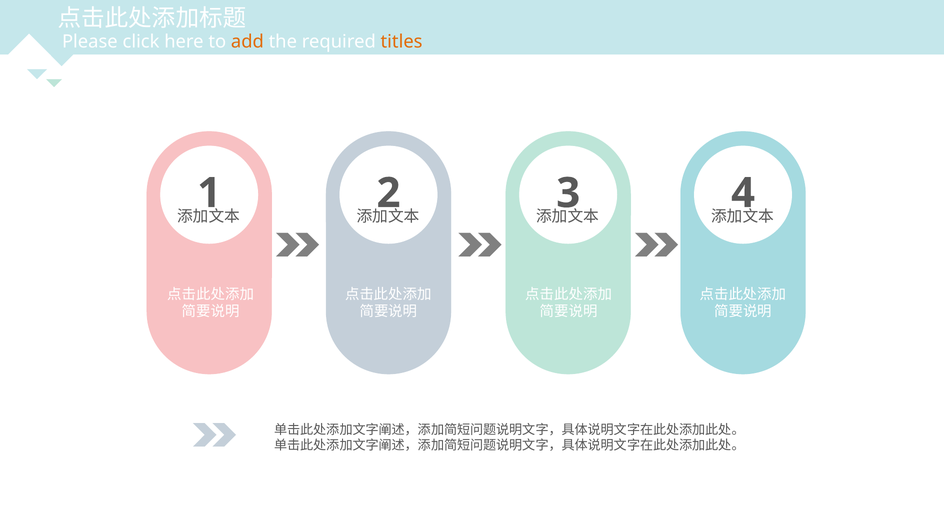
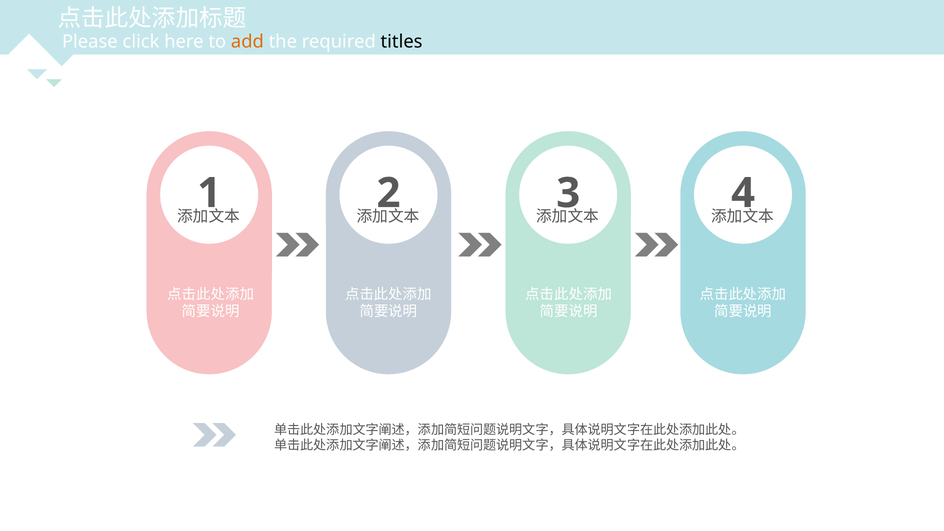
titles colour: orange -> black
